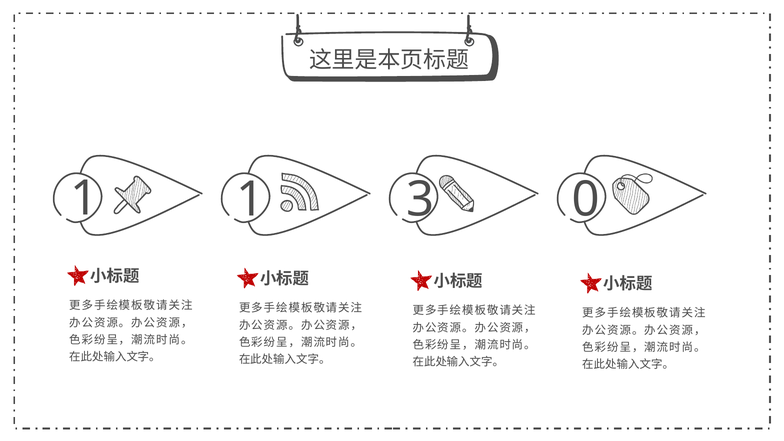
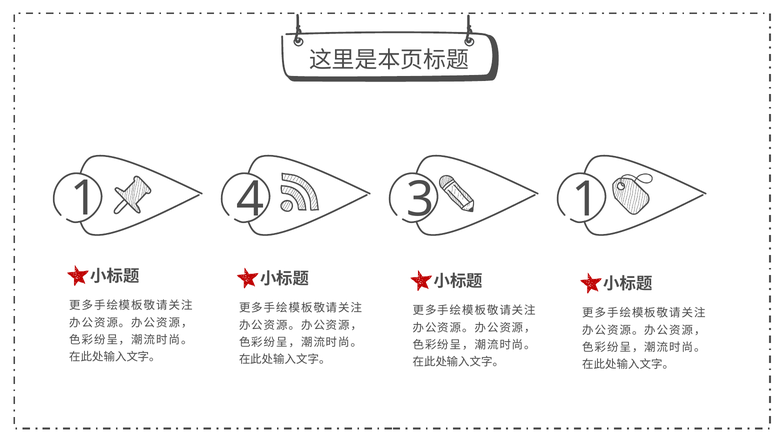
1 1: 1 -> 4
3 0: 0 -> 1
